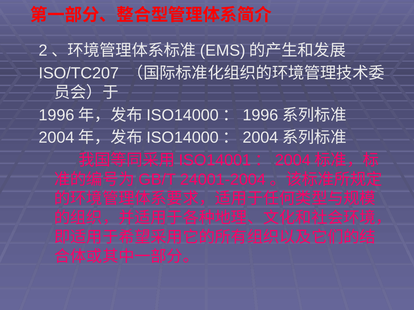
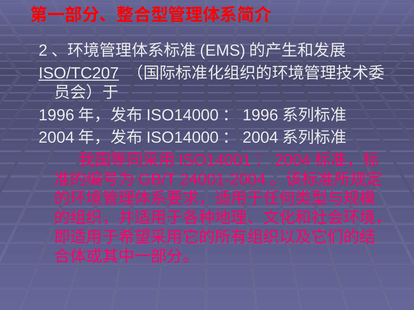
ISO/TC207 underline: none -> present
